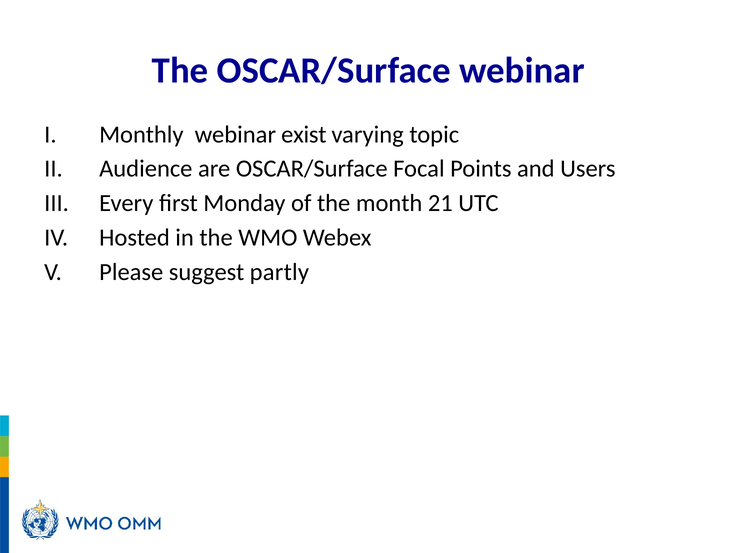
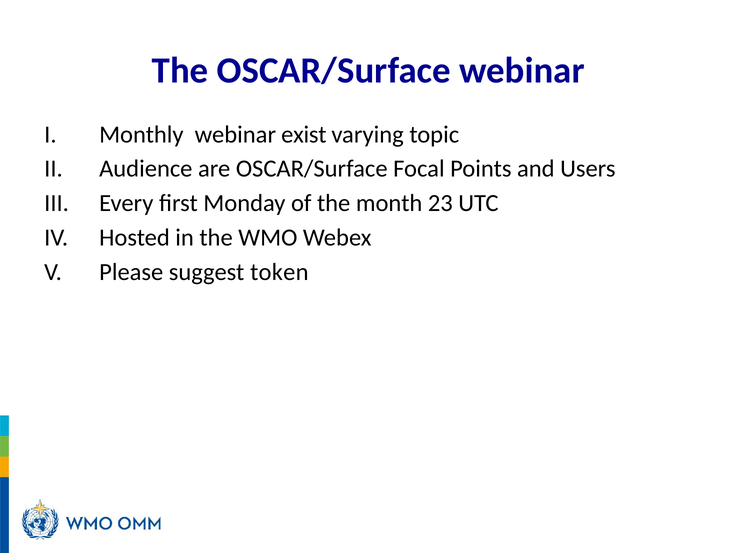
21: 21 -> 23
partly: partly -> token
